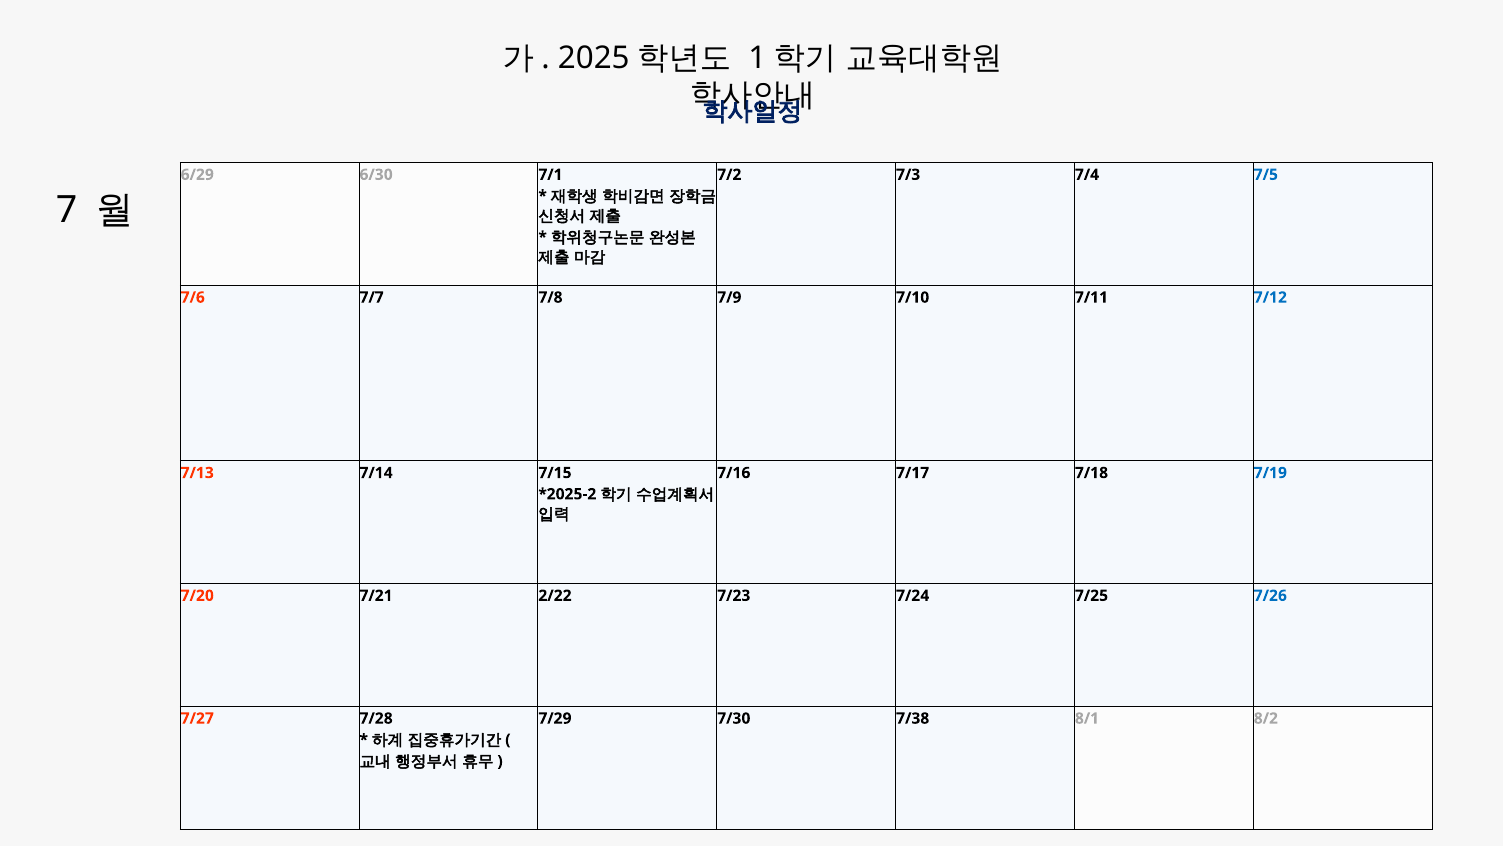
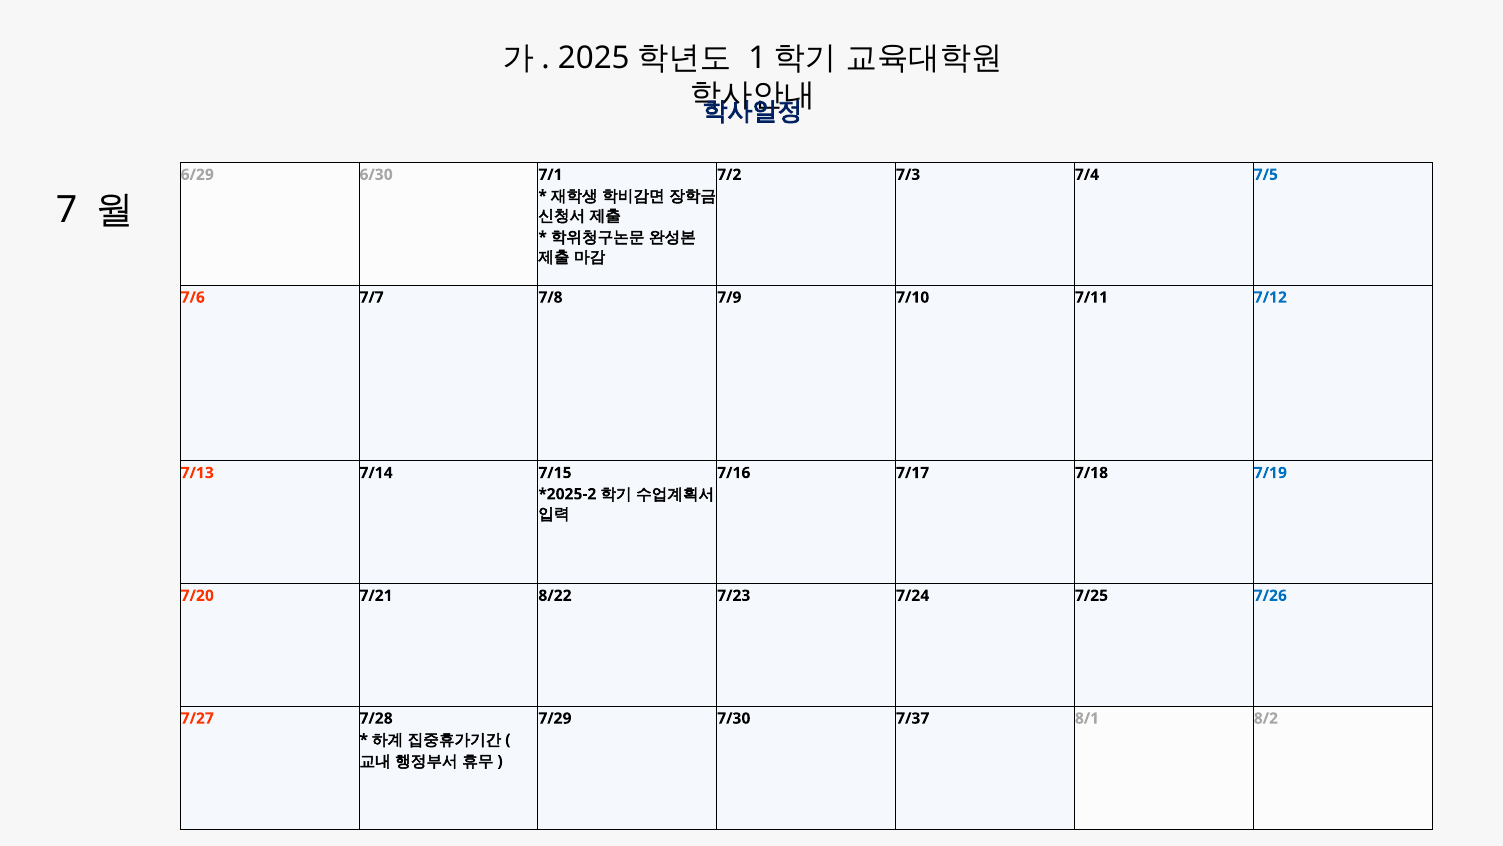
2/22: 2/22 -> 8/22
7/38: 7/38 -> 7/37
